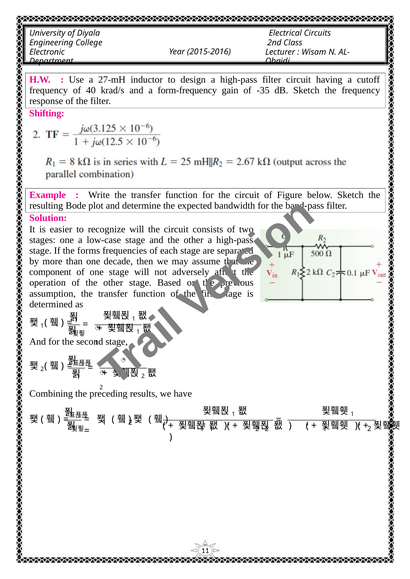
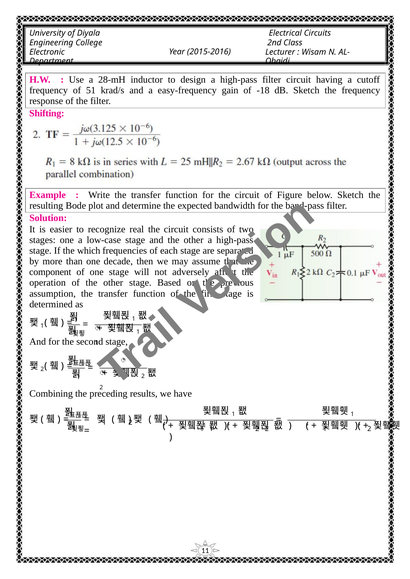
27-mH: 27-mH -> 28-mH
40: 40 -> 51
form-frequency: form-frequency -> easy-frequency
-35: -35 -> -18
recognize will: will -> real
forms: forms -> which
